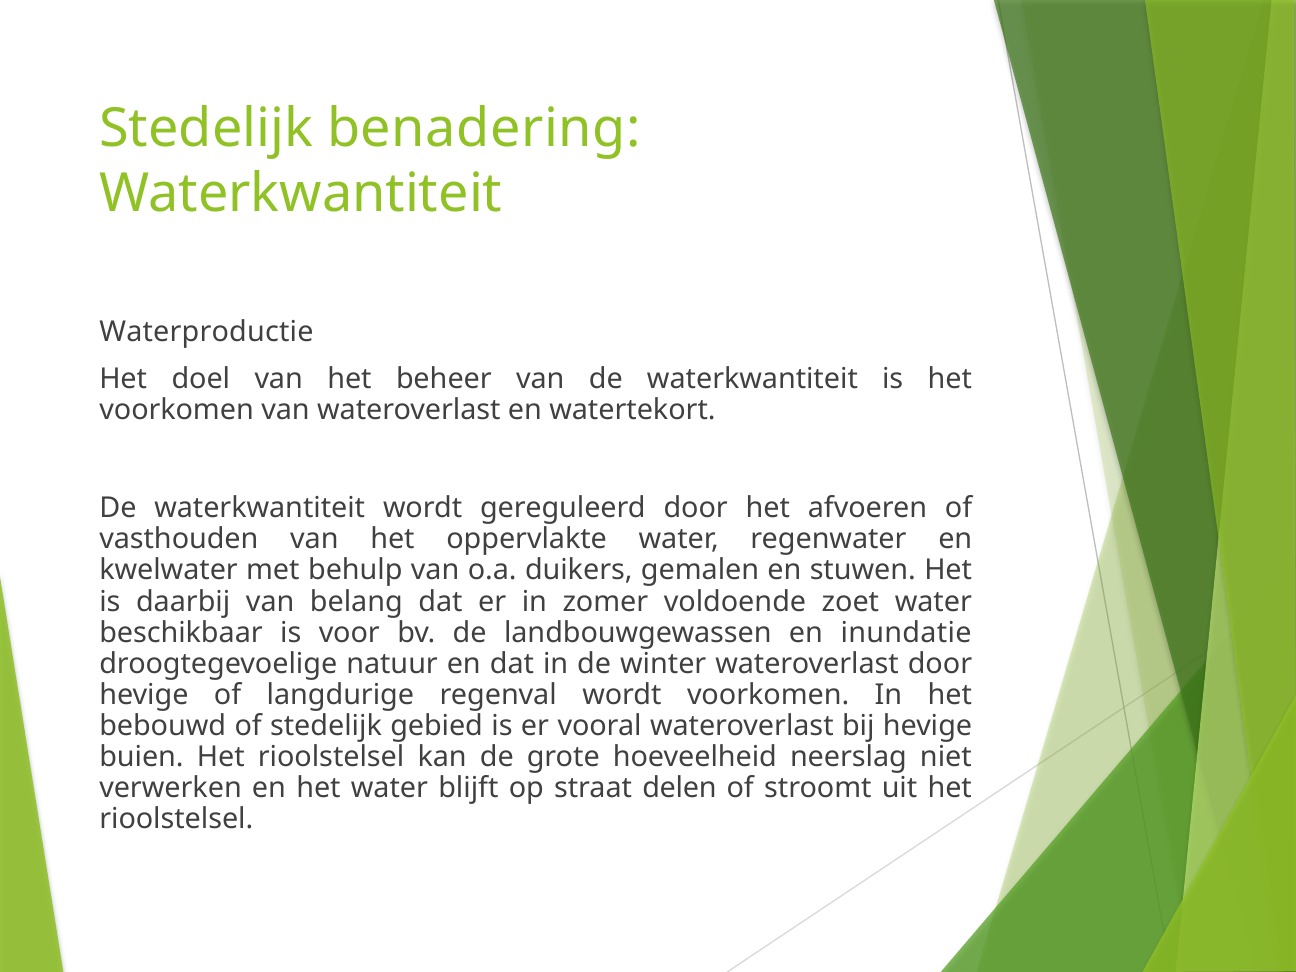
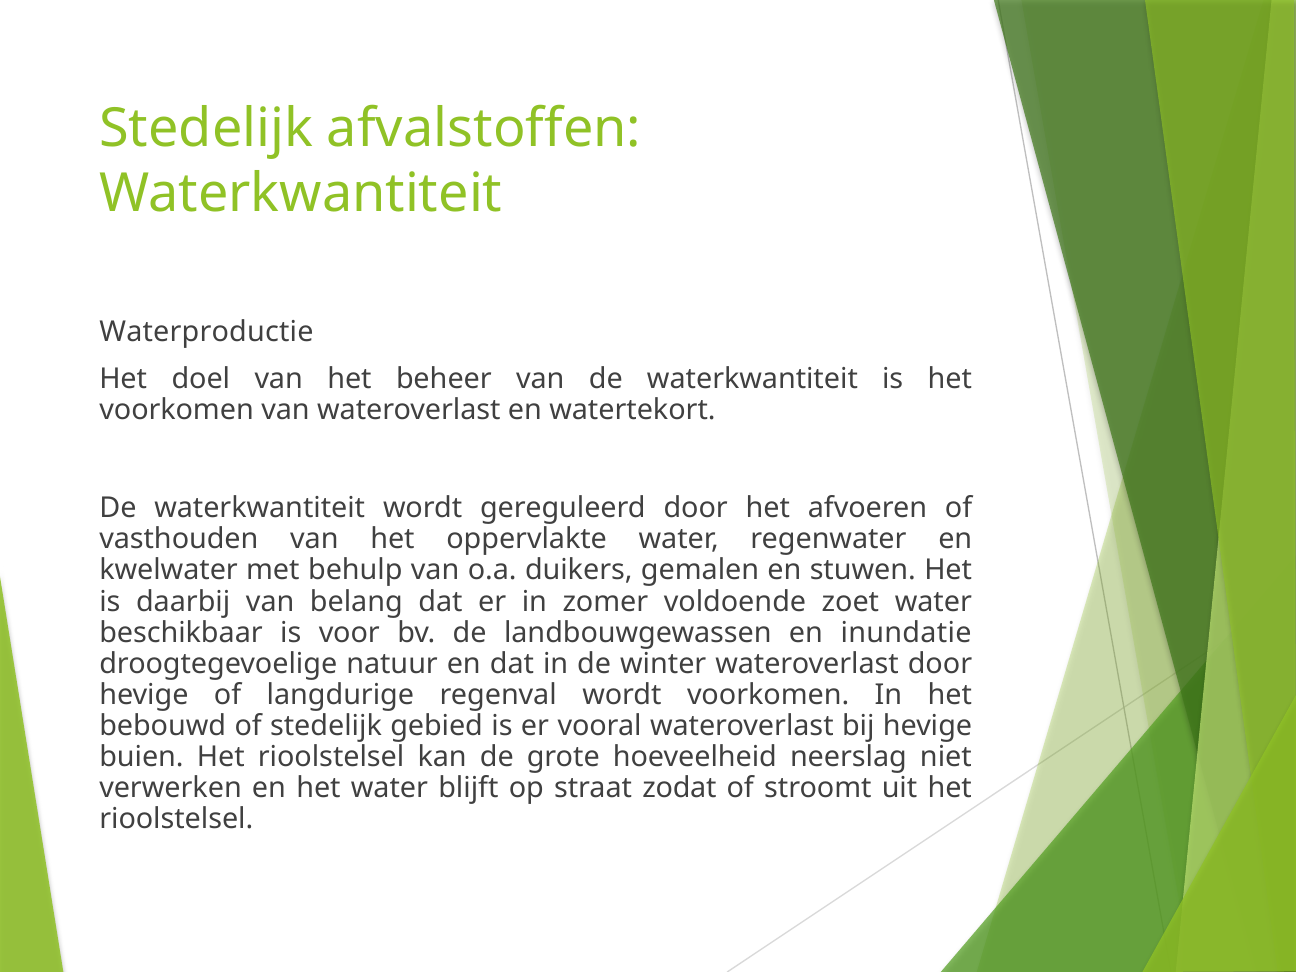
benadering: benadering -> afvalstoffen
delen: delen -> zodat
